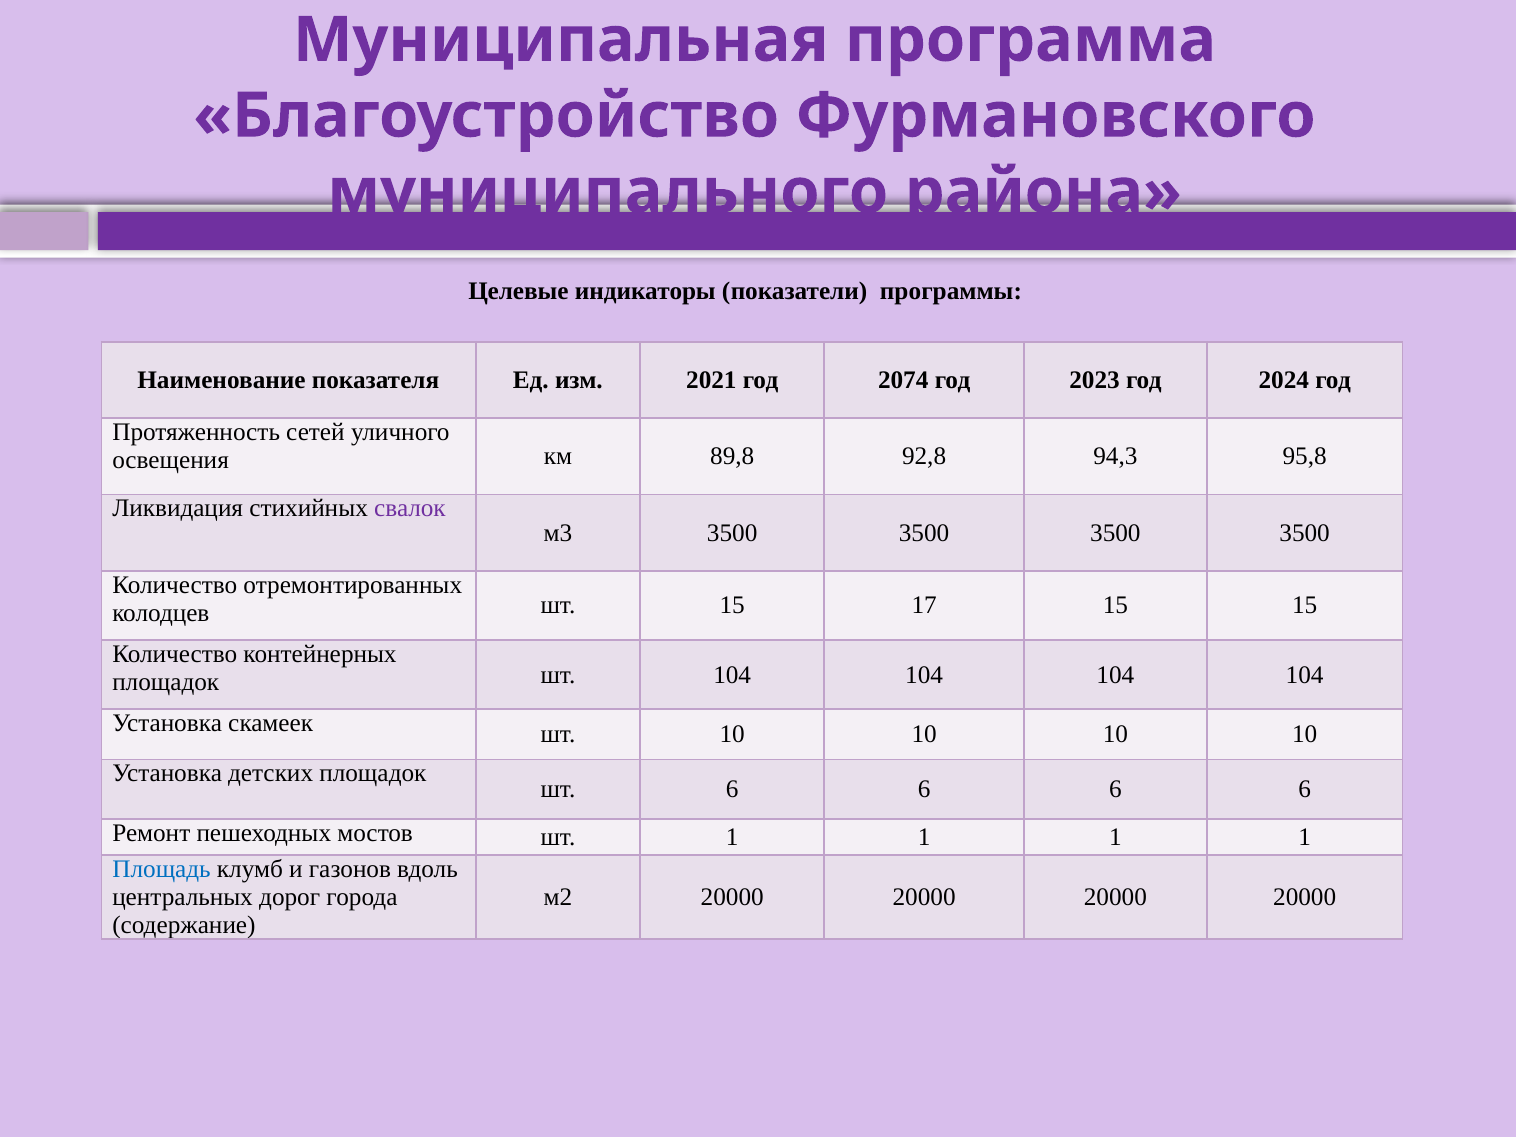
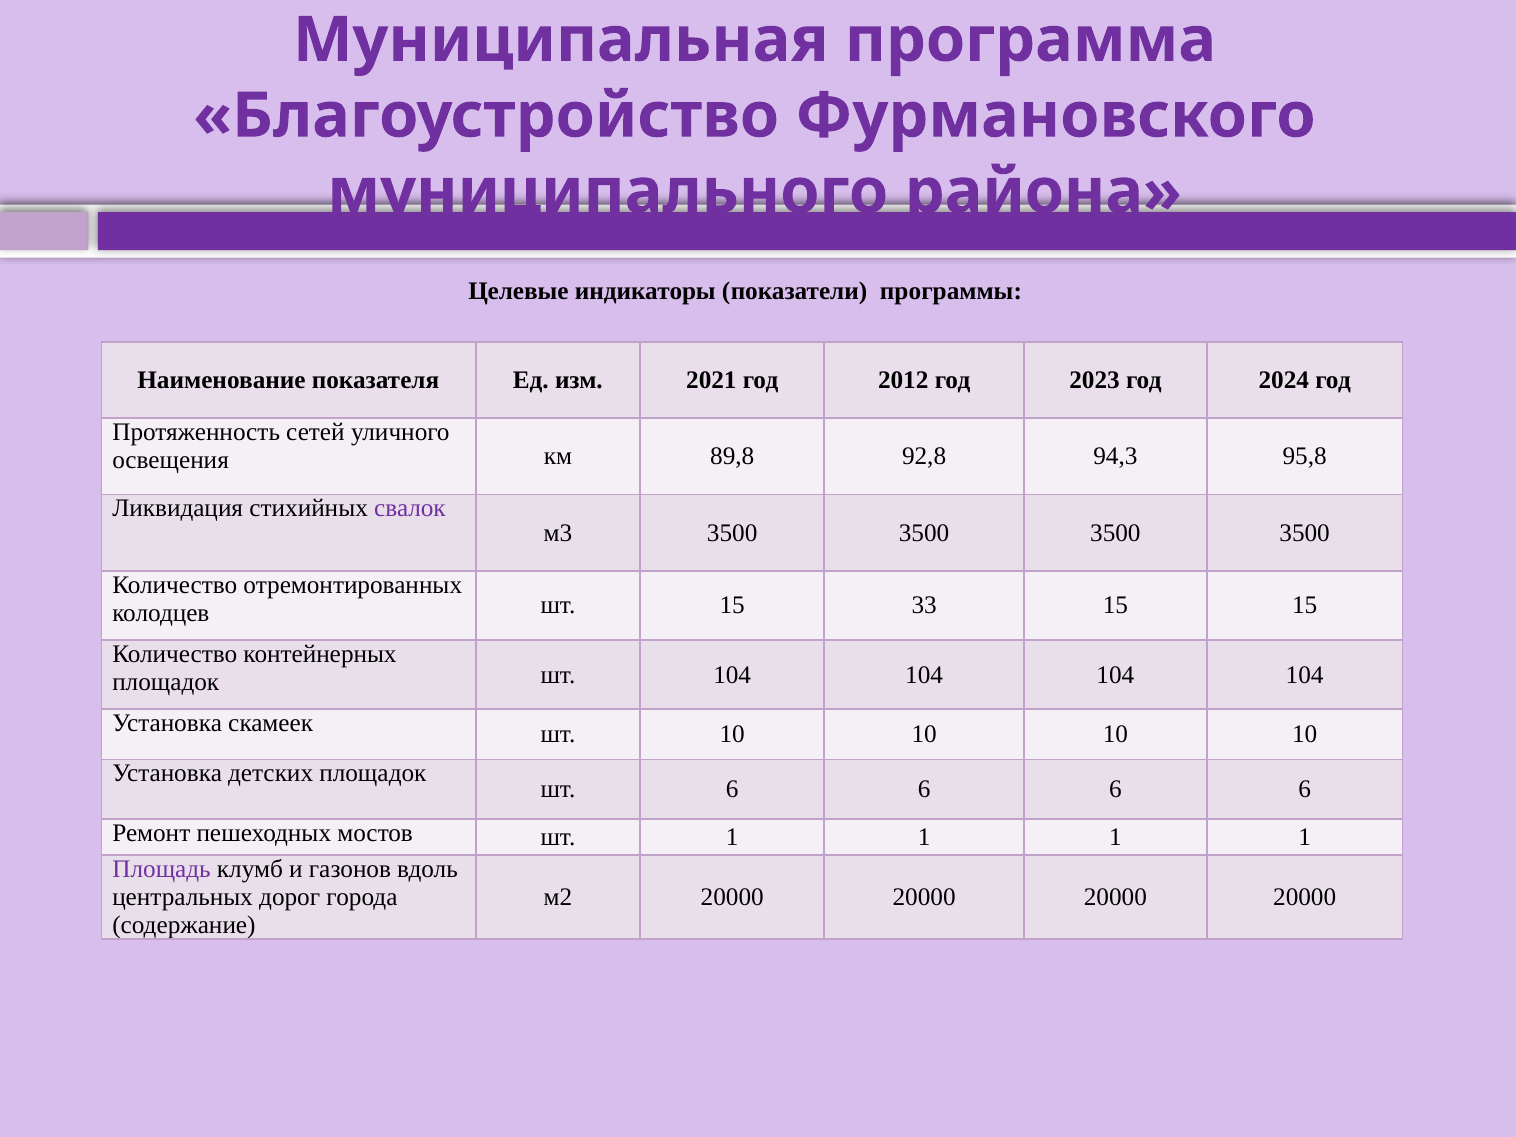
2074: 2074 -> 2012
17: 17 -> 33
Площадь colour: blue -> purple
